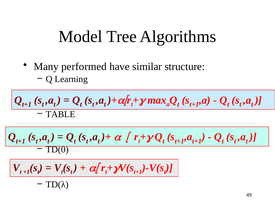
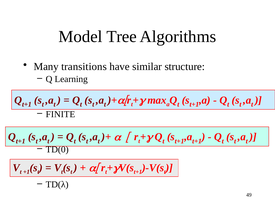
performed: performed -> transitions
TABLE: TABLE -> FINITE
